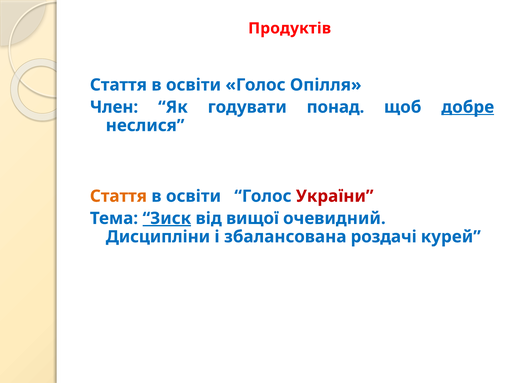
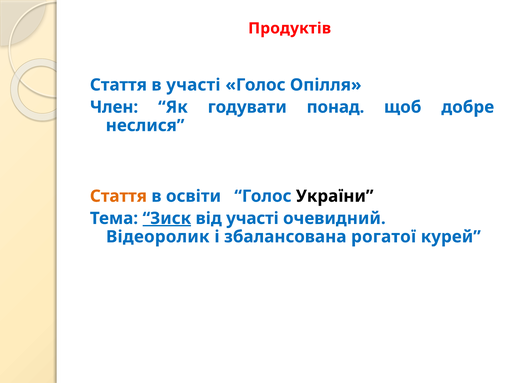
освіти at (193, 85): освіти -> участі
добре underline: present -> none
України colour: red -> black
від вищої: вищої -> участі
Дисципліни: Дисципліни -> Відеоролик
роздачі: роздачі -> рогатої
